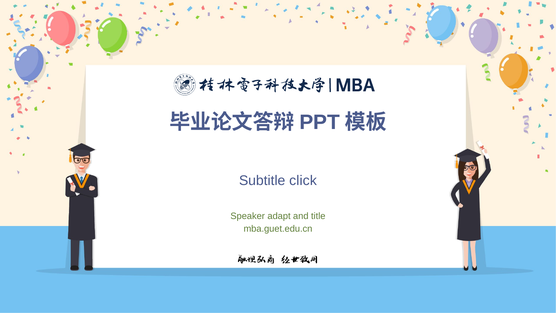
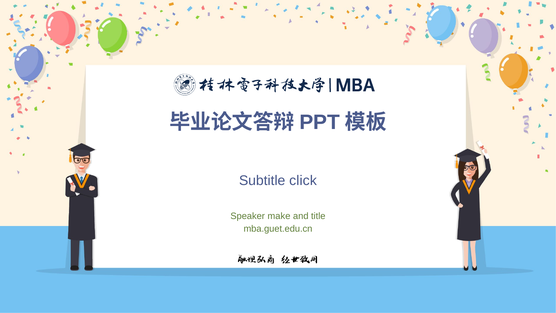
adapt: adapt -> make
